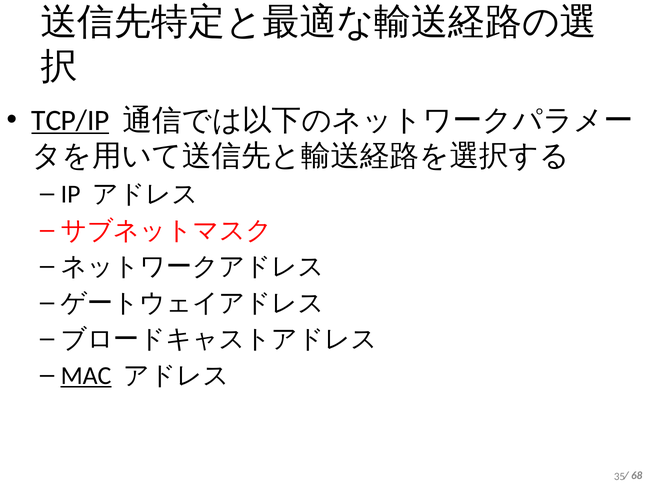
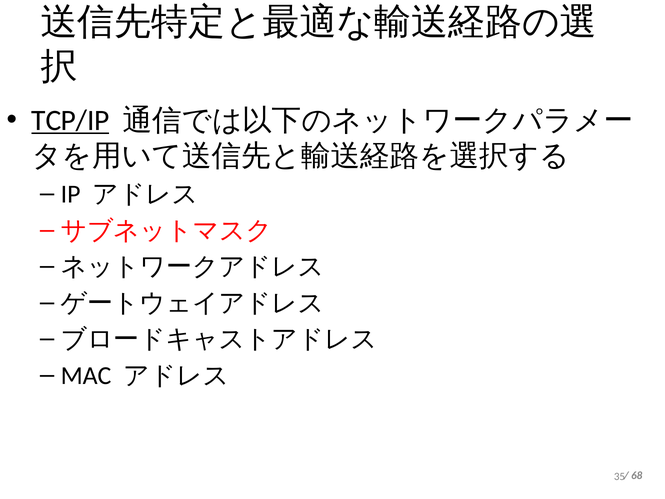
MAC underline: present -> none
